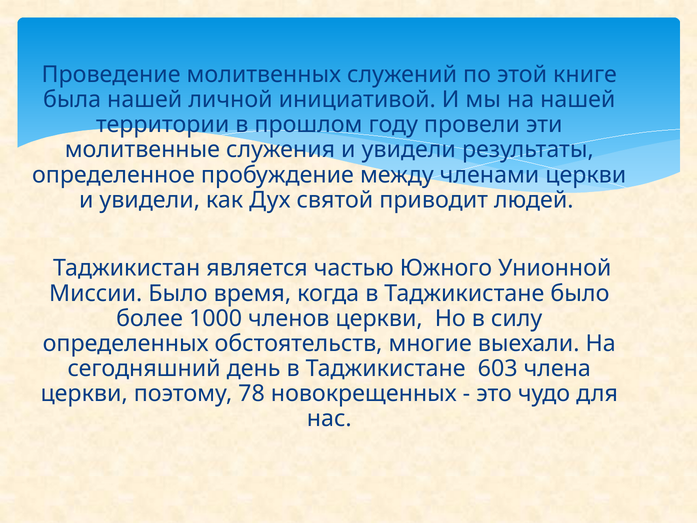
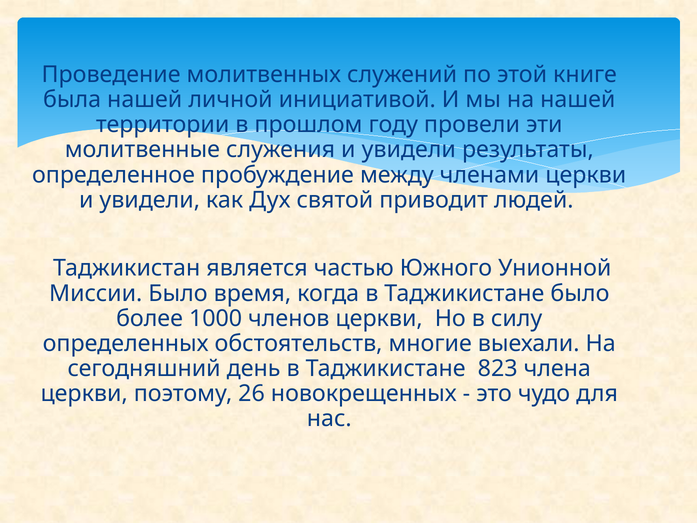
603: 603 -> 823
78: 78 -> 26
